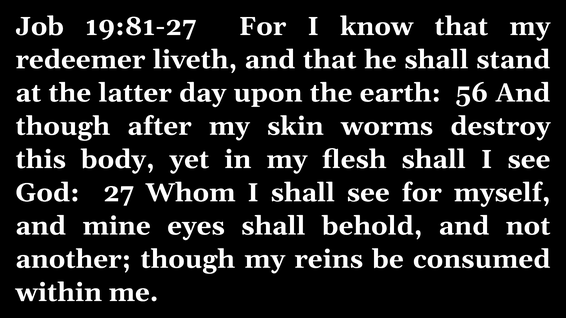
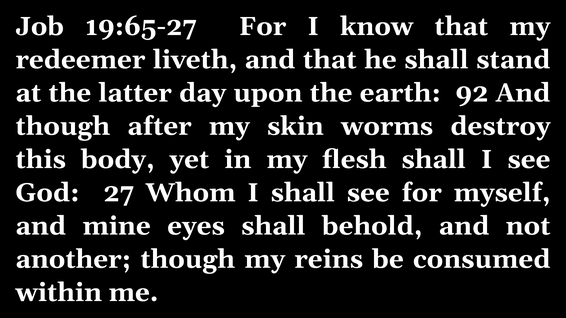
19:81-27: 19:81-27 -> 19:65-27
56: 56 -> 92
